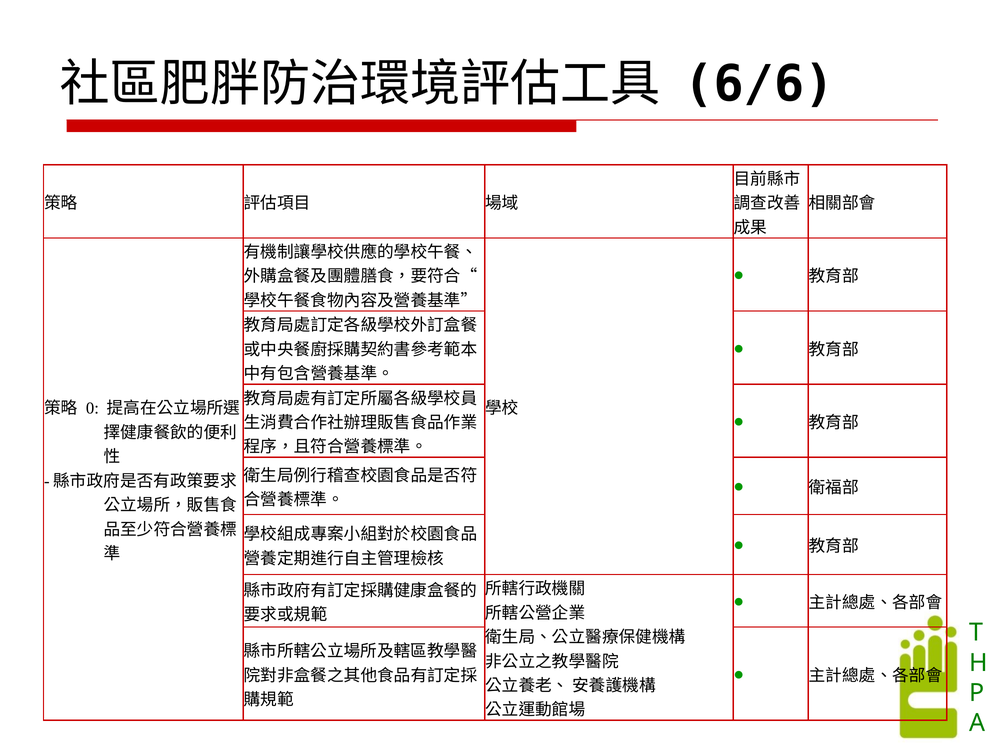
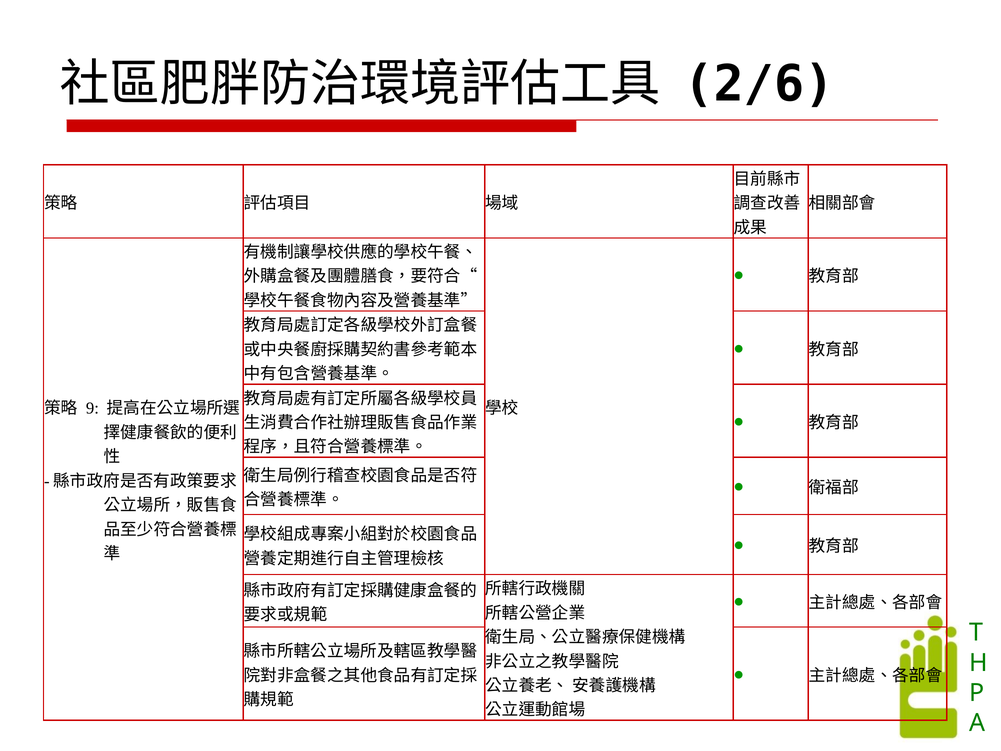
6/6: 6/6 -> 2/6
0: 0 -> 9
